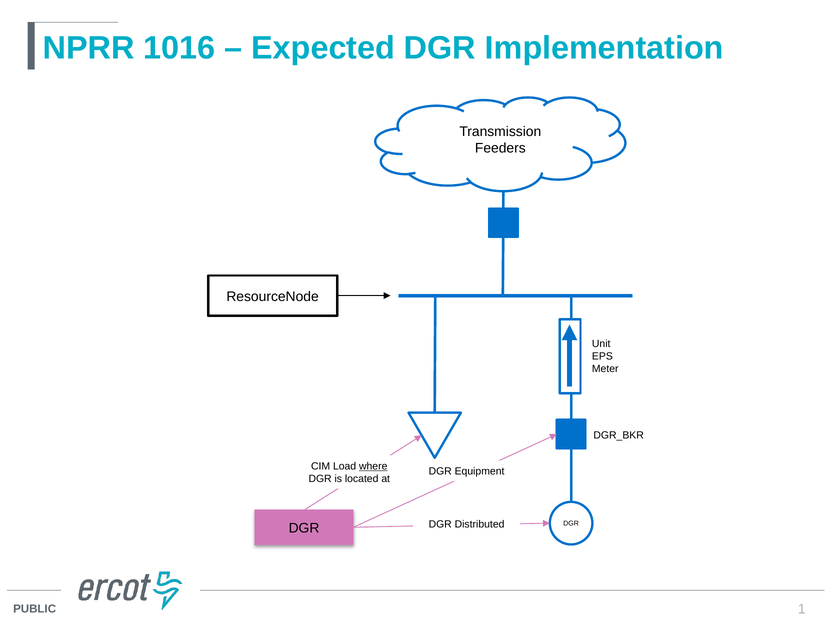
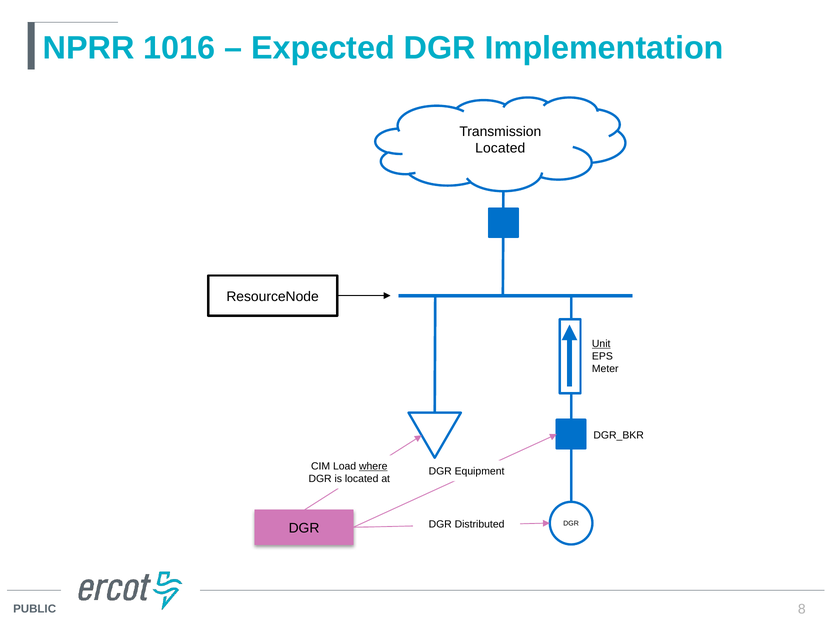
Feeders at (500, 148): Feeders -> Located
Unit underline: none -> present
1: 1 -> 8
